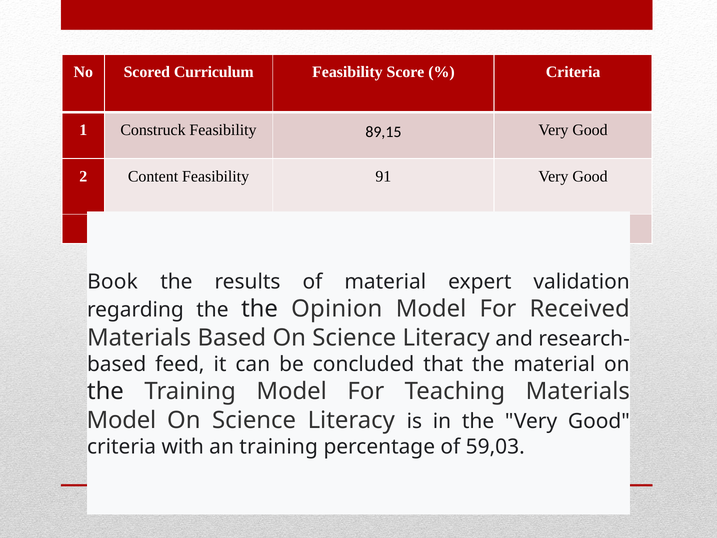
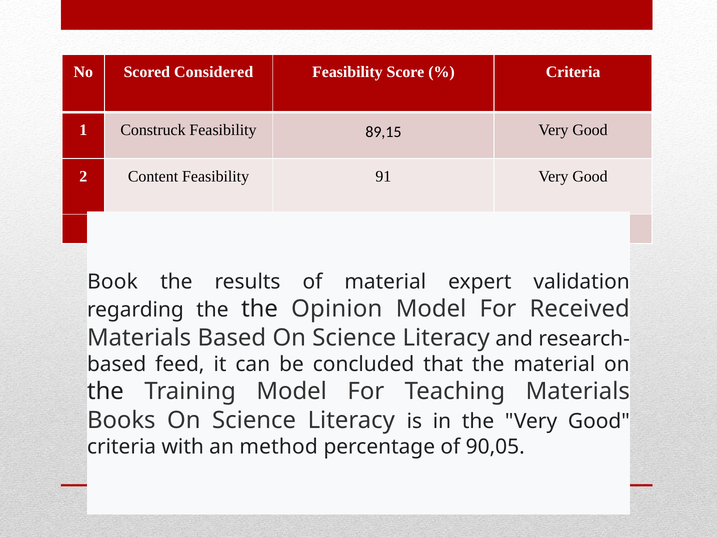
Curriculum: Curriculum -> Considered
Model at (121, 420): Model -> Books
an training: training -> method
59,03: 59,03 -> 90,05
